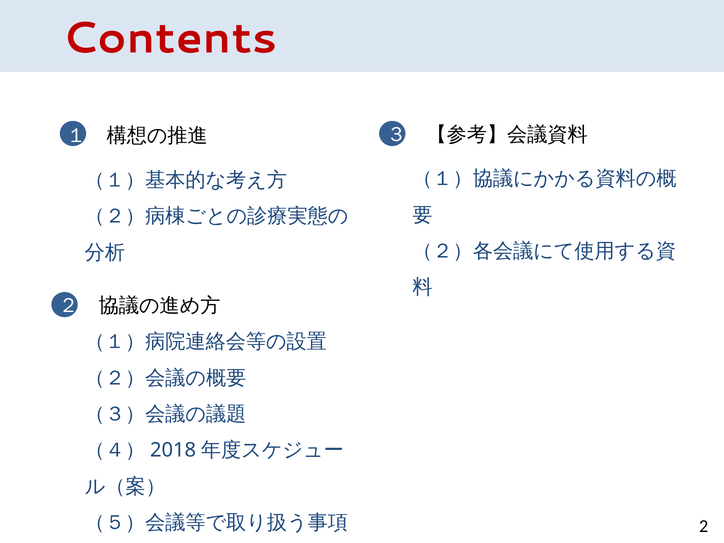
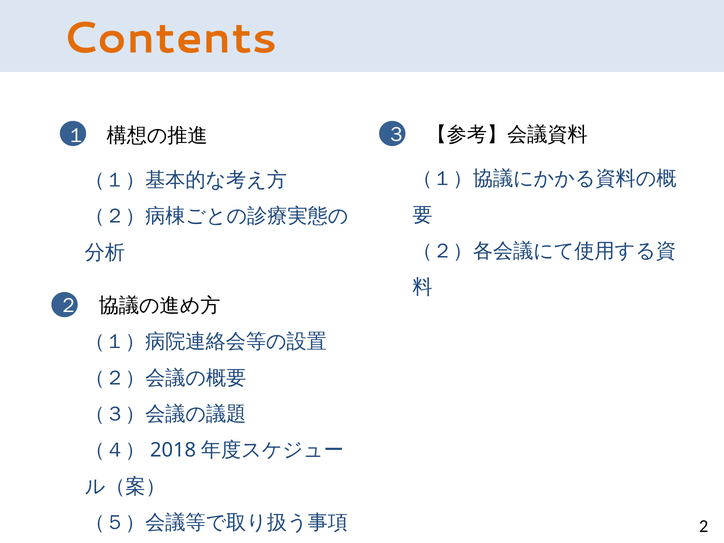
Contents colour: red -> orange
